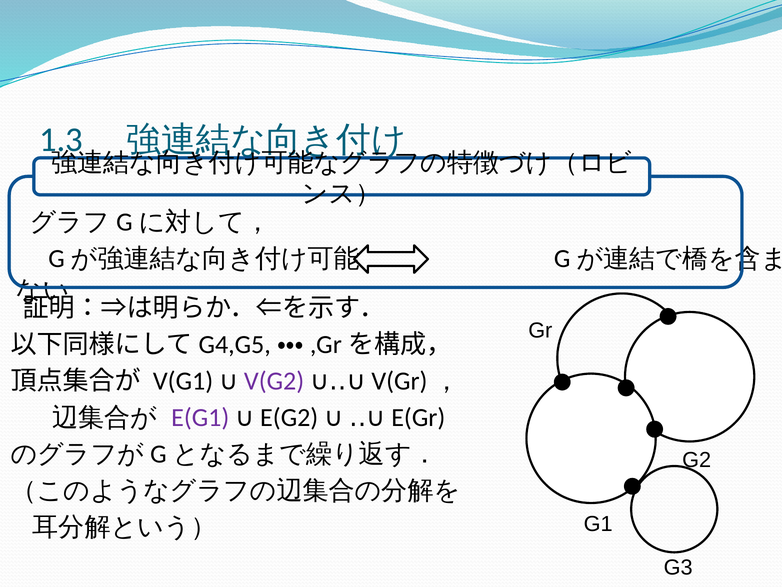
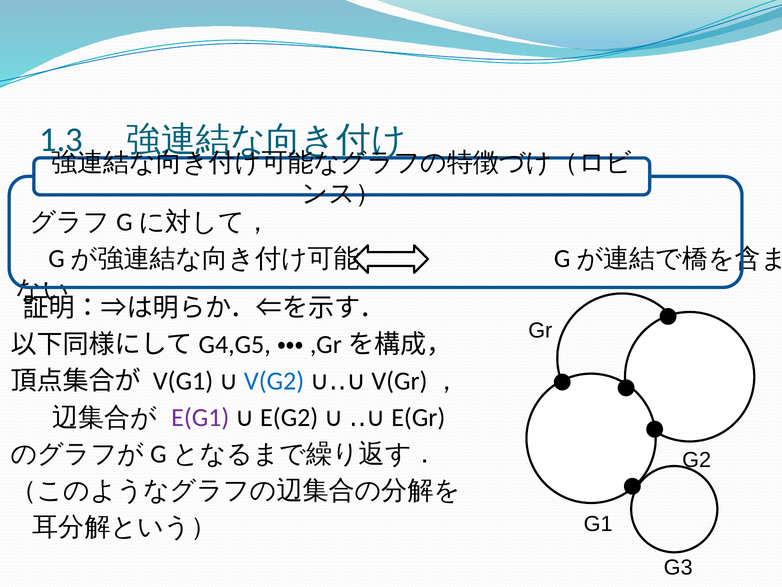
V(G2 colour: purple -> blue
